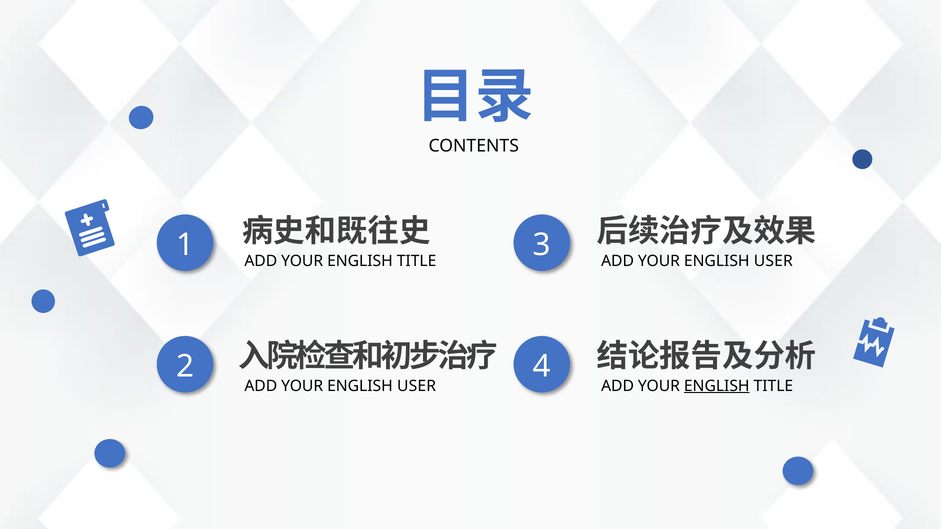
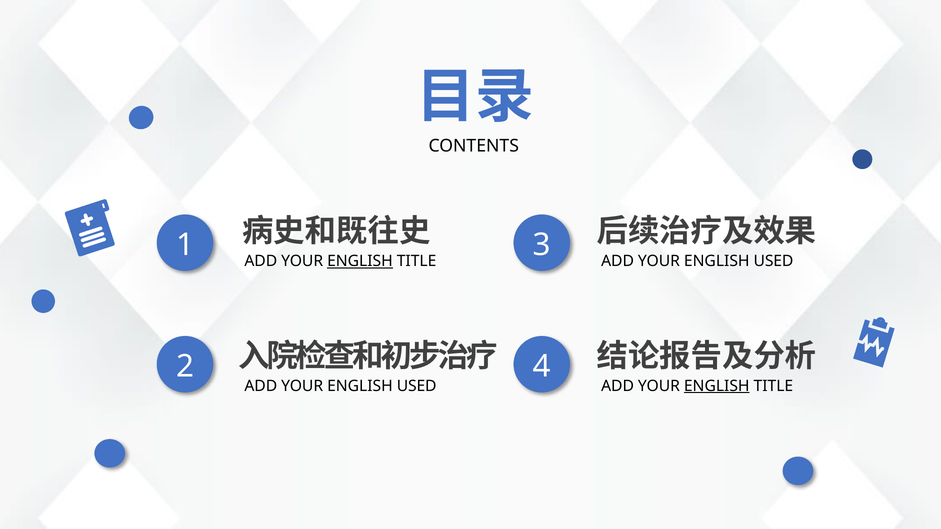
ENGLISH at (360, 261) underline: none -> present
USER at (773, 261): USER -> USED
USER at (417, 386): USER -> USED
